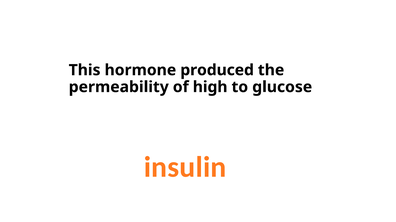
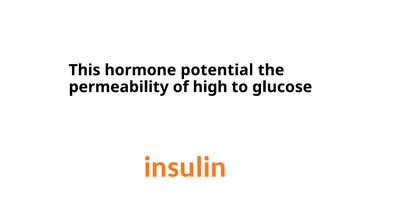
produced: produced -> potential
